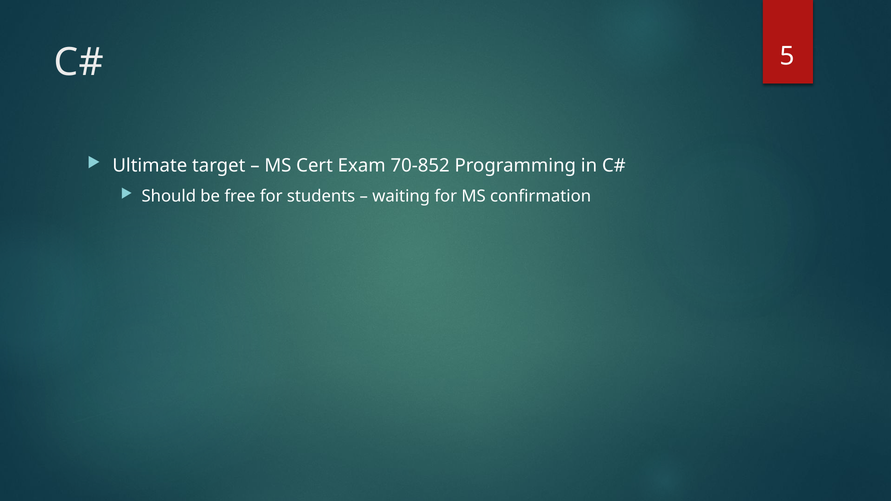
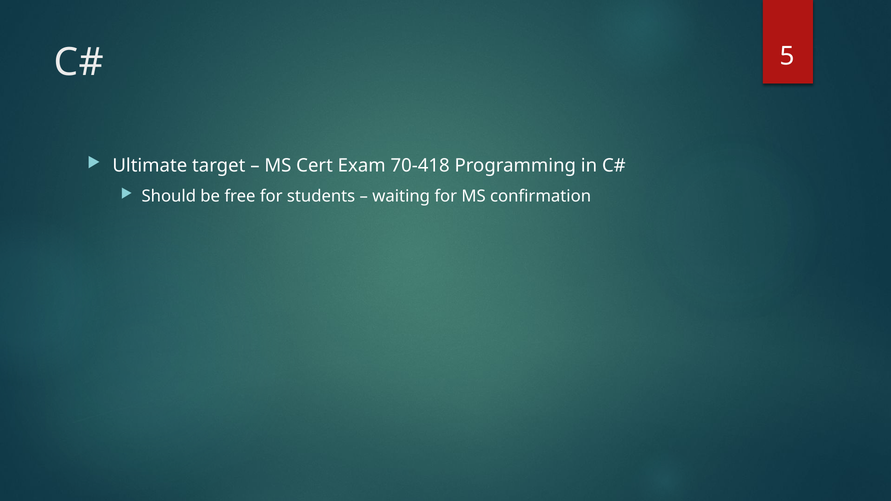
70-852: 70-852 -> 70-418
